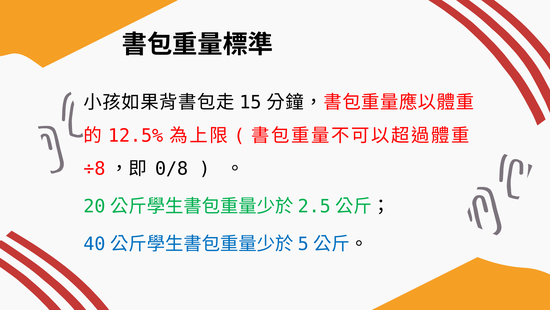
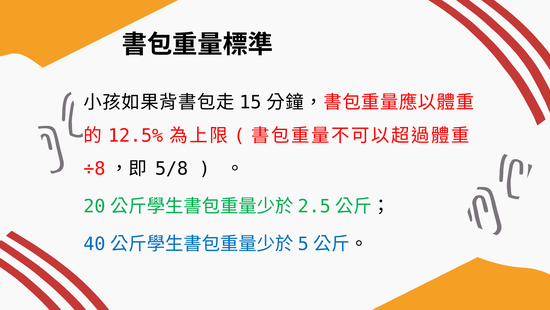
0/8: 0/8 -> 5/8
